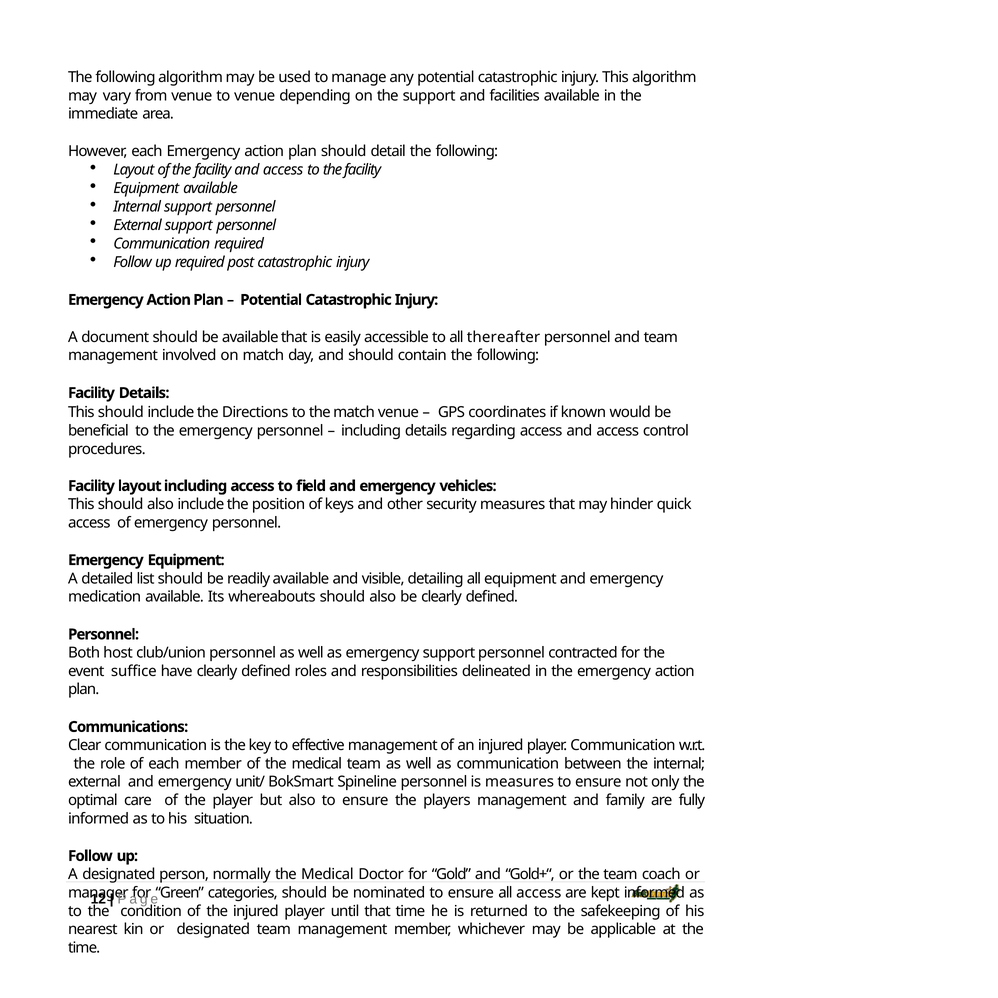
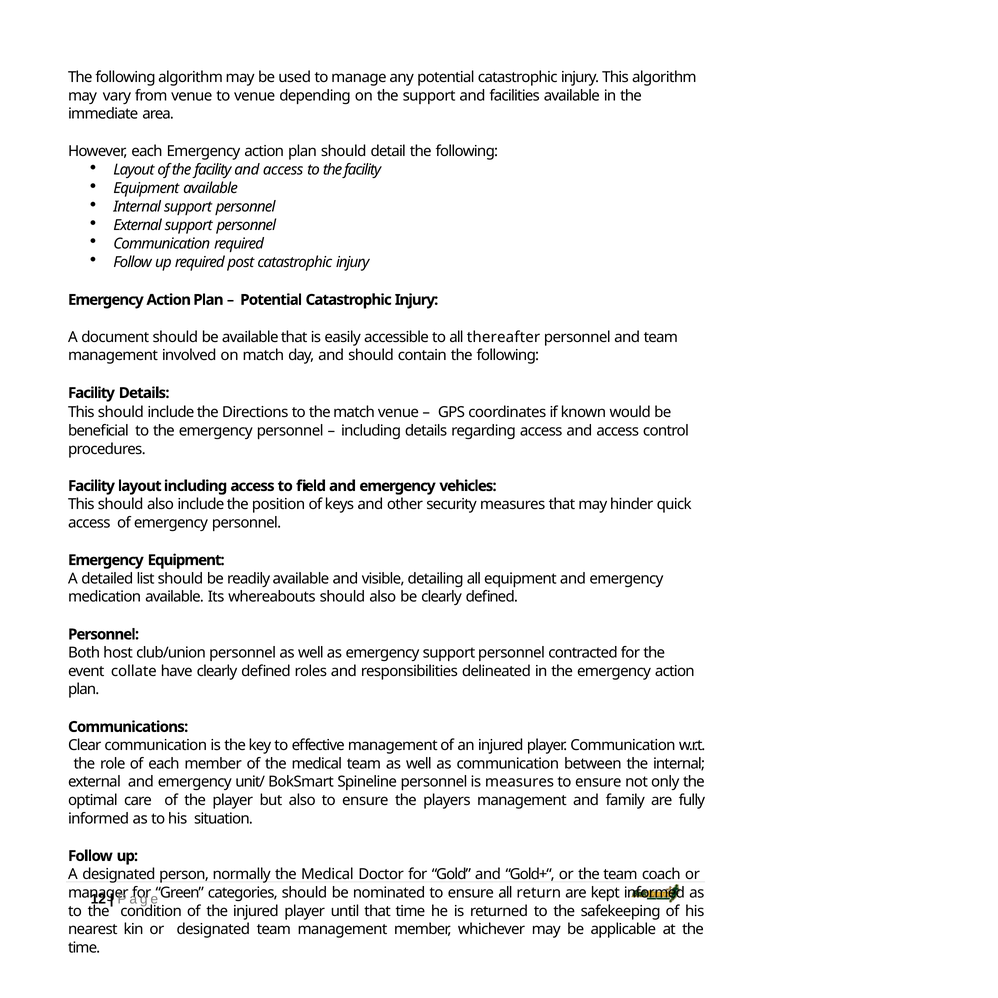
suffice: suffice -> collate
all access: access -> return
